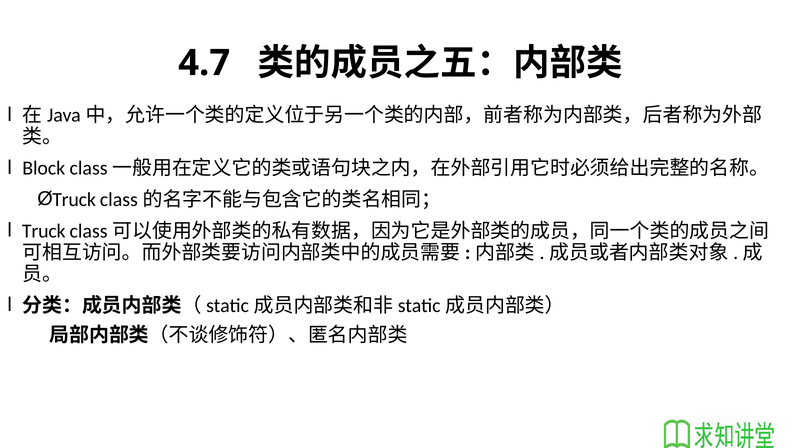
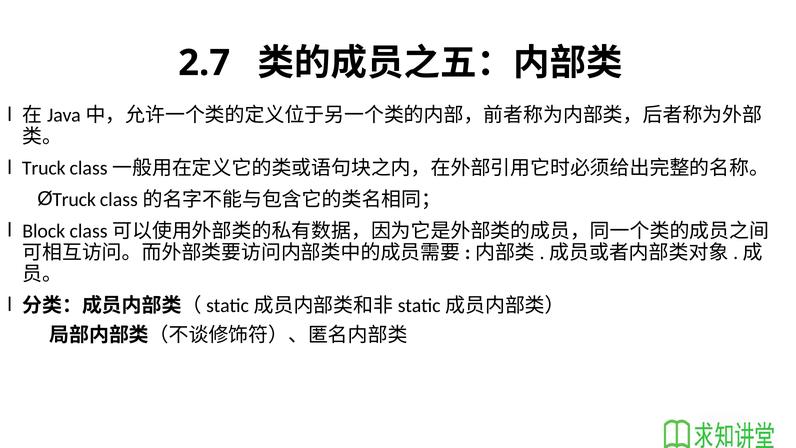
4.7: 4.7 -> 2.7
Block at (44, 168): Block -> Truck
Truck at (44, 231): Truck -> Block
